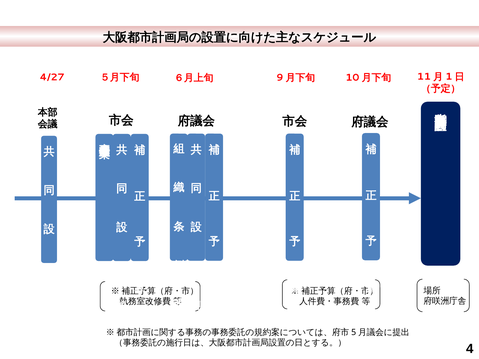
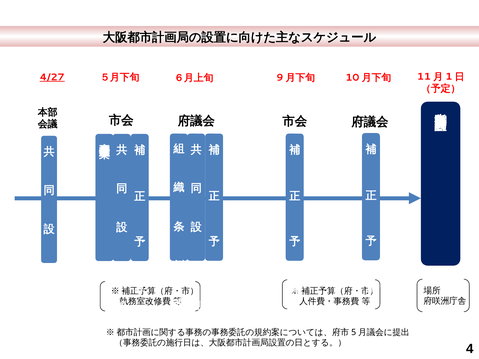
4/27 underline: none -> present
